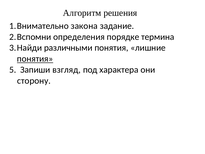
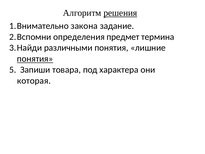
решения underline: none -> present
порядке: порядке -> предмет
взгляд: взгляд -> товара
сторону: сторону -> которая
